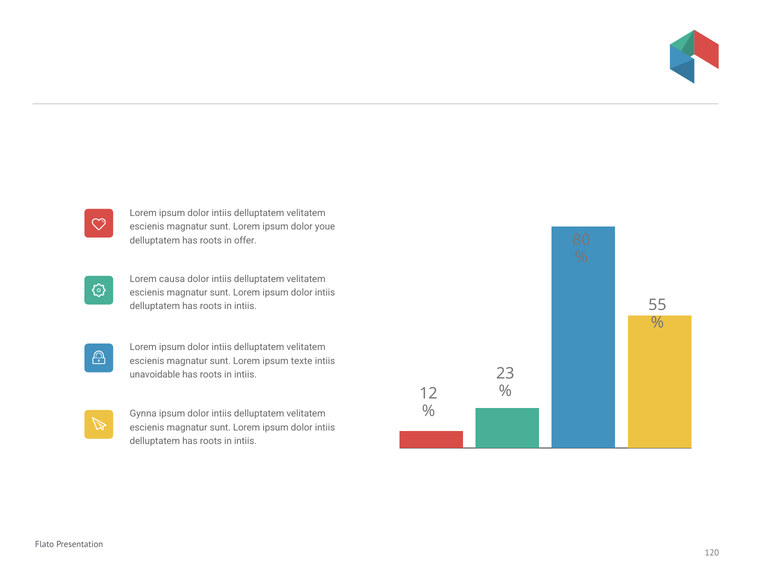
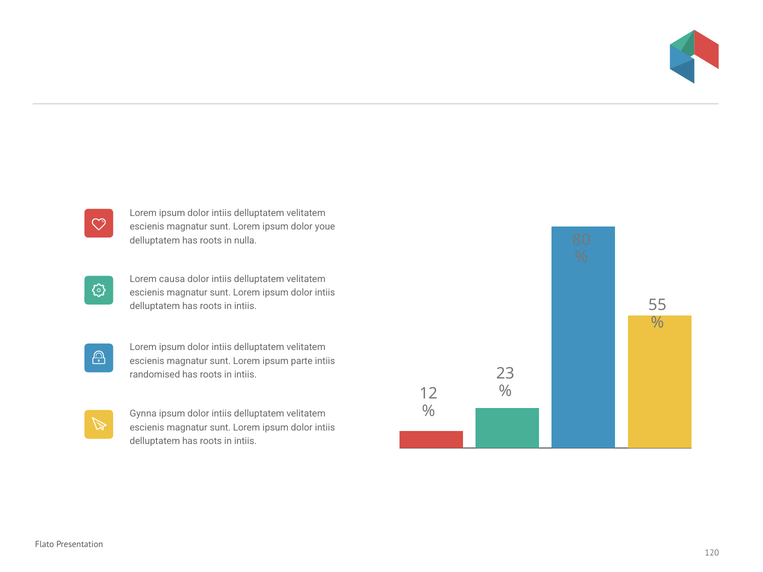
offer: offer -> nulla
texte: texte -> parte
unavoidable: unavoidable -> randomised
